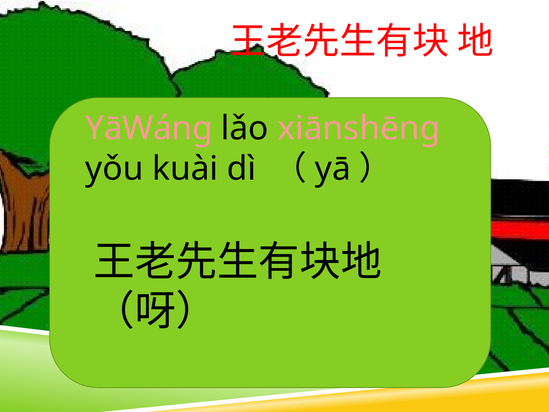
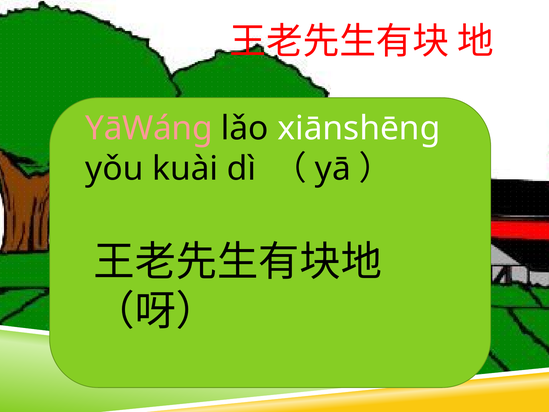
xiānshēng colour: pink -> white
